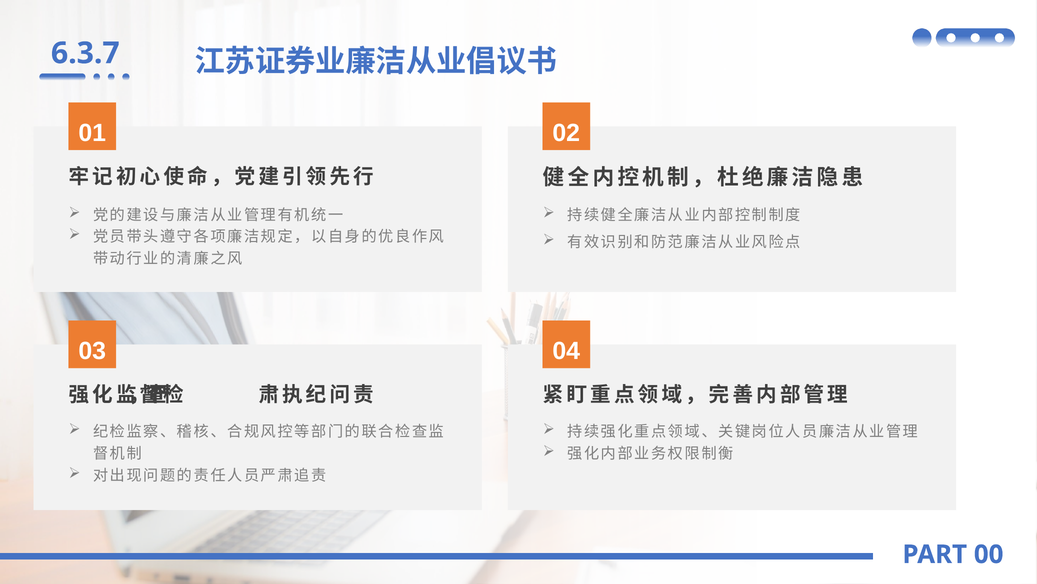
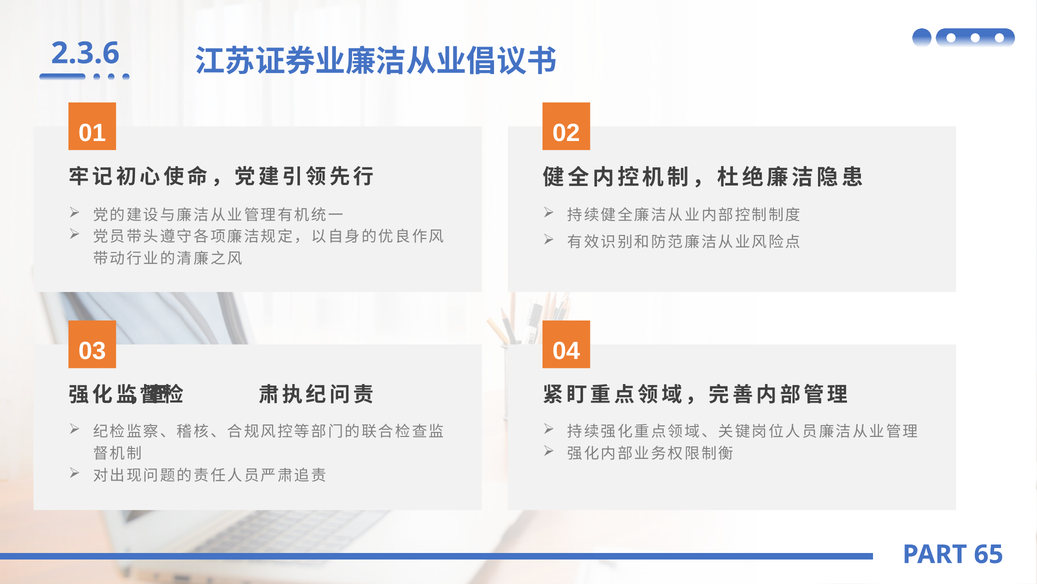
6.3.7: 6.3.7 -> 2.3.6
00: 00 -> 65
